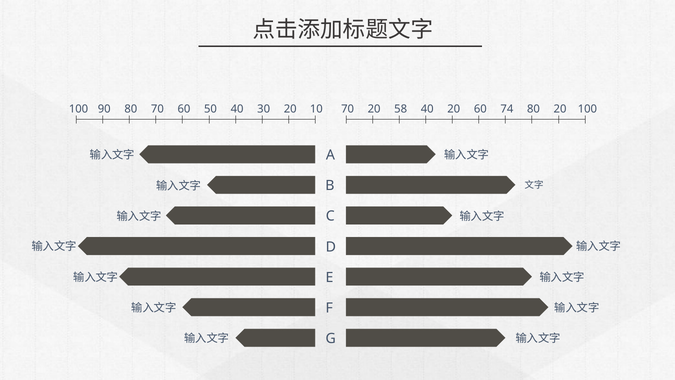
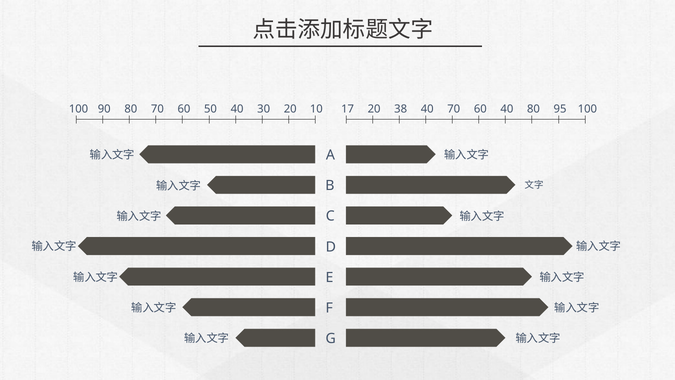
100 70: 70 -> 17
58: 58 -> 38
40 20: 20 -> 70
60 74: 74 -> 40
80 20: 20 -> 95
